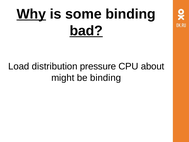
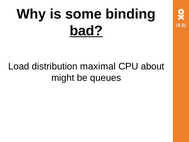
Why underline: present -> none
pressure: pressure -> maximal
be binding: binding -> queues
